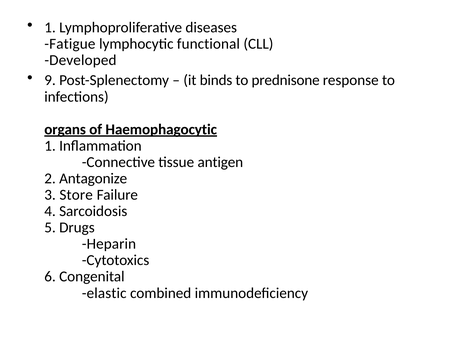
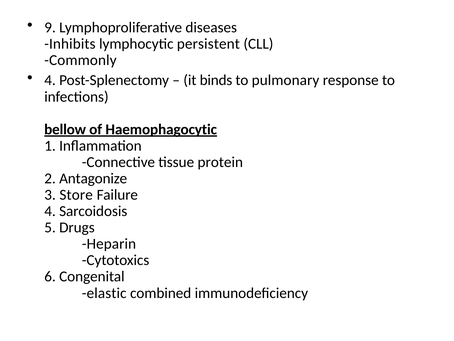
1 at (50, 28): 1 -> 9
Fatigue: Fatigue -> Inhibits
functional: functional -> persistent
Developed: Developed -> Commonly
9 at (50, 80): 9 -> 4
prednisone: prednisone -> pulmonary
organs: organs -> bellow
antigen: antigen -> protein
